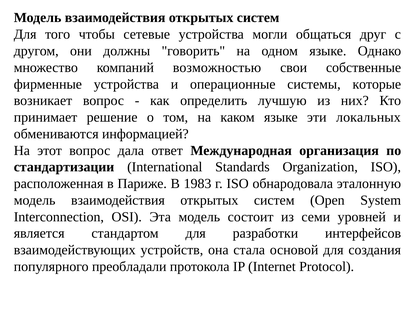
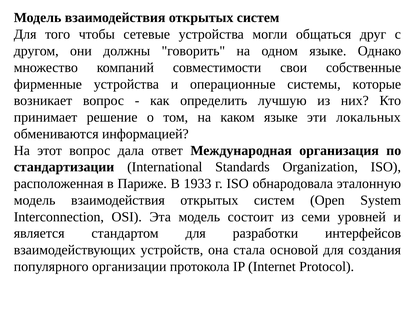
возможностью: возможностью -> совместимости
1983: 1983 -> 1933
преобладали: преобладали -> организации
